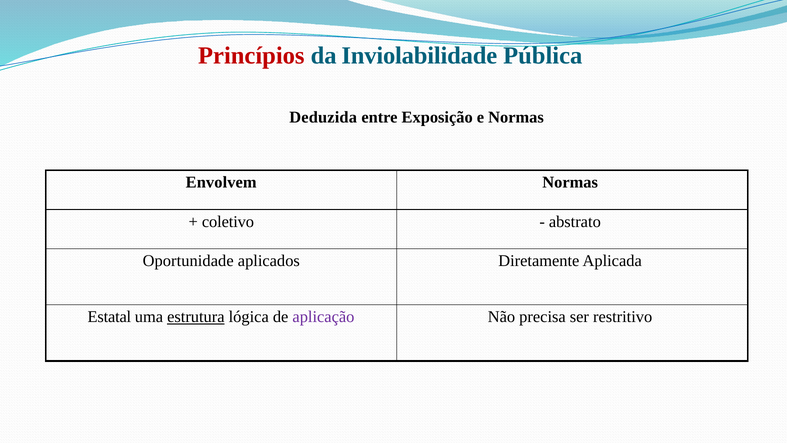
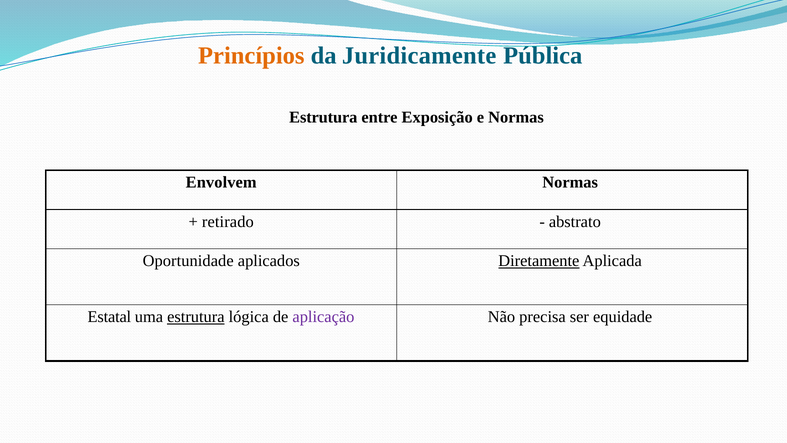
Princípios colour: red -> orange
Inviolabilidade: Inviolabilidade -> Juridicamente
Deduzida at (323, 117): Deduzida -> Estrutura
coletivo: coletivo -> retirado
Diretamente underline: none -> present
restritivo: restritivo -> equidade
